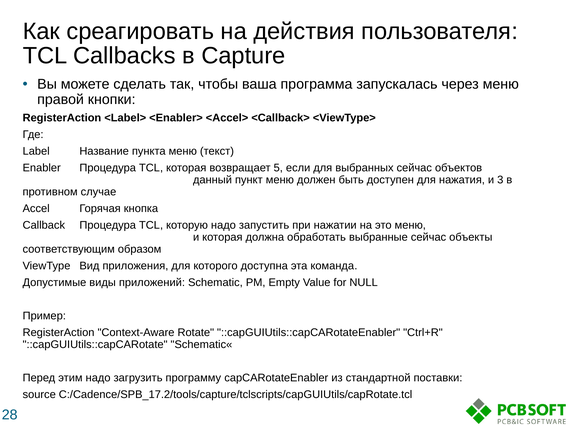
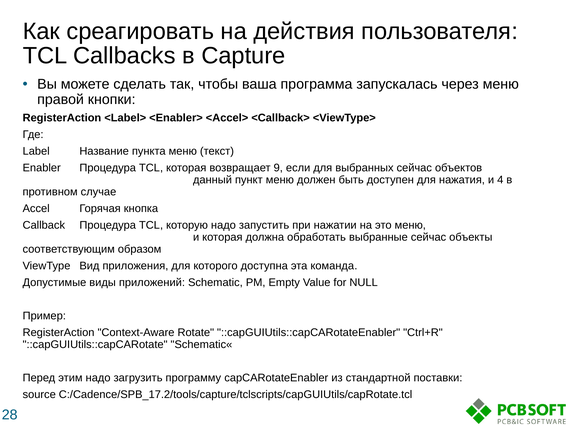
5: 5 -> 9
3: 3 -> 4
